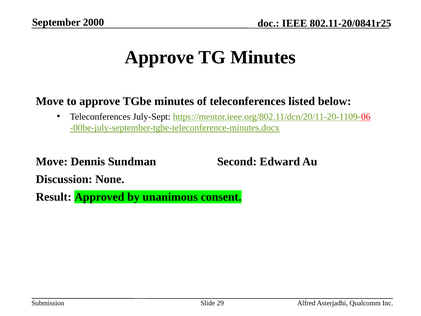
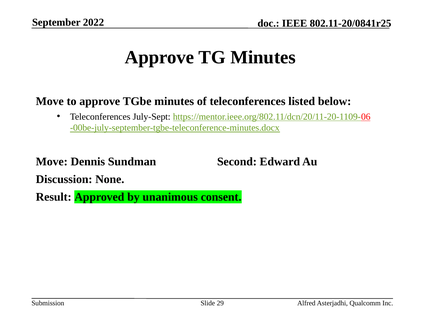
2000: 2000 -> 2022
